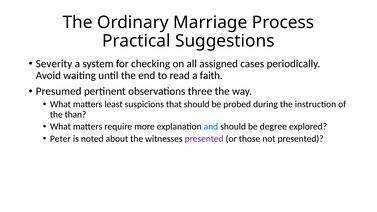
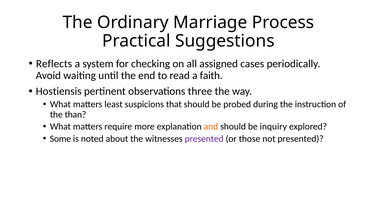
Severity: Severity -> Reflects
Presumed: Presumed -> Hostiensis
and colour: blue -> orange
degree: degree -> inquiry
Peter: Peter -> Some
